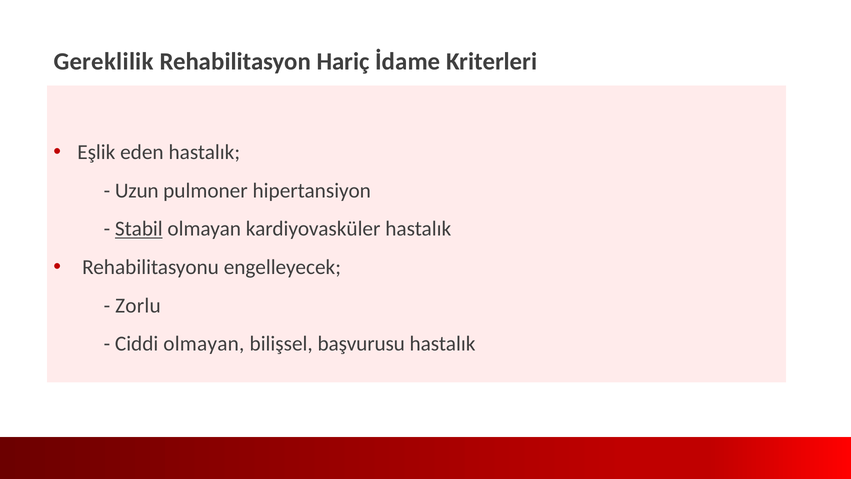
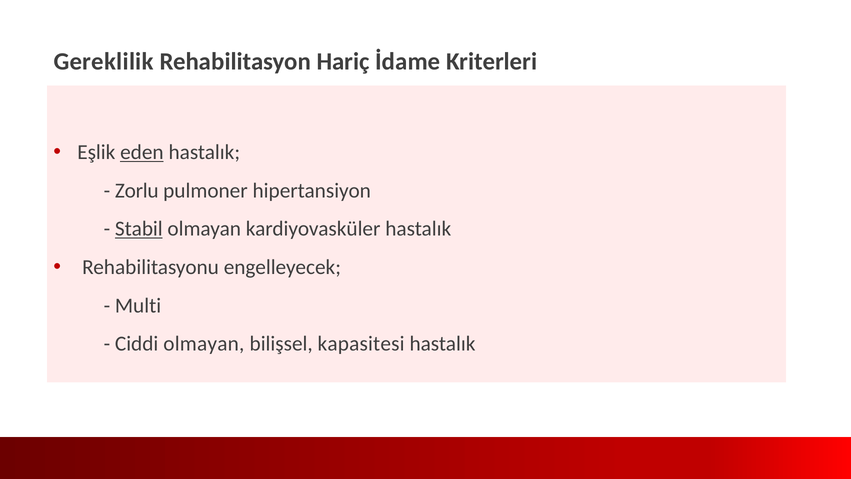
eden underline: none -> present
Uzun: Uzun -> Zorlu
Zorlu: Zorlu -> Multi
başvurusu: başvurusu -> kapasitesi
